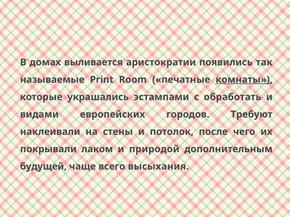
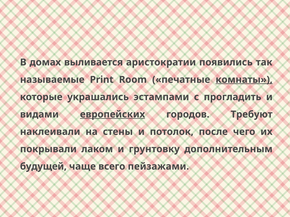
обработать: обработать -> прогладить
европейских underline: none -> present
природой: природой -> грунтовку
высыхания: высыхания -> пейзажами
